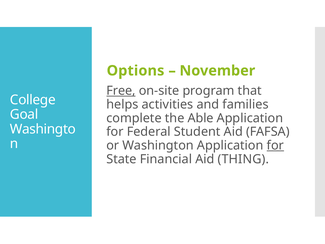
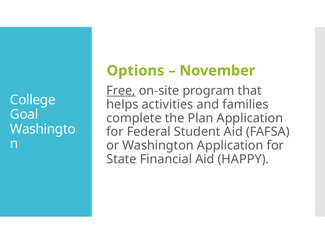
Able: Able -> Plan
for at (275, 145) underline: present -> none
THING: THING -> HAPPY
